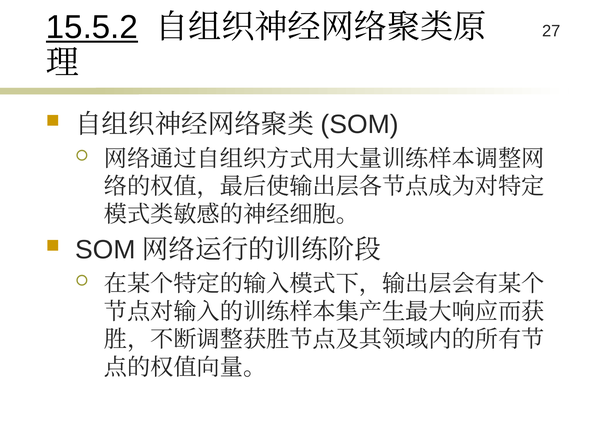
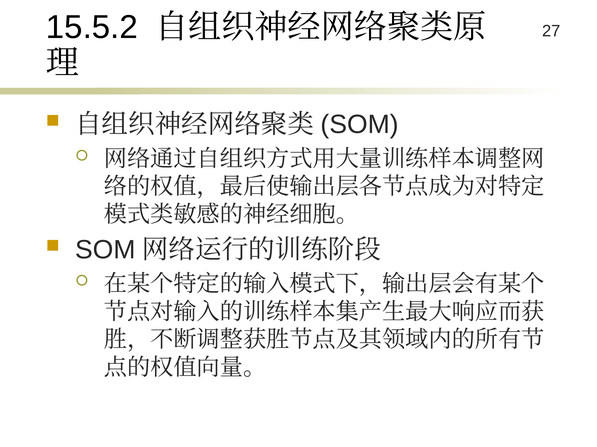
15.5.2 underline: present -> none
